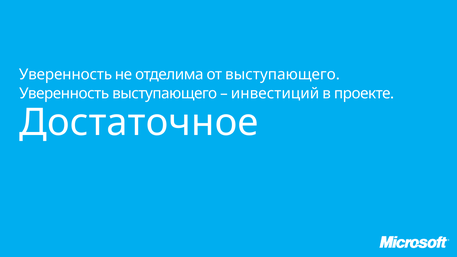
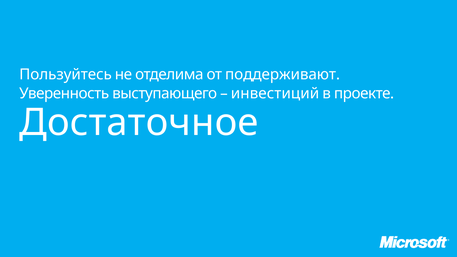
Уверенность at (66, 75): Уверенность -> Пользуйтесь
от выступающего: выступающего -> поддерживают
